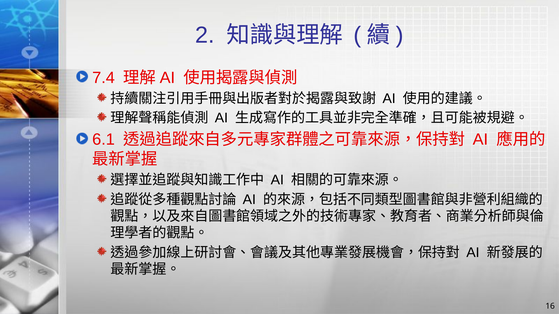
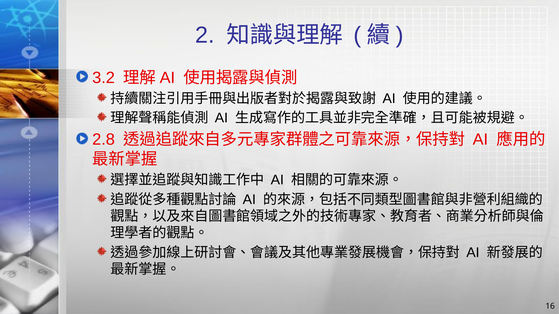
7.4: 7.4 -> 3.2
6.1: 6.1 -> 2.8
